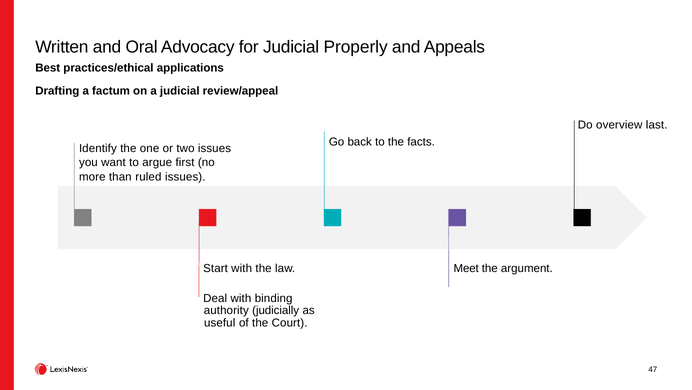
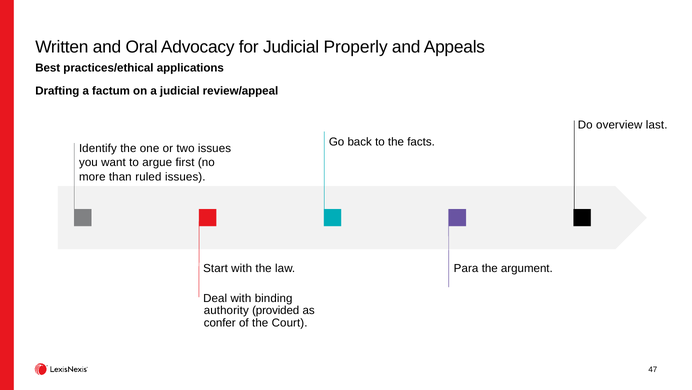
Meet: Meet -> Para
judicially: judicially -> provided
useful: useful -> confer
